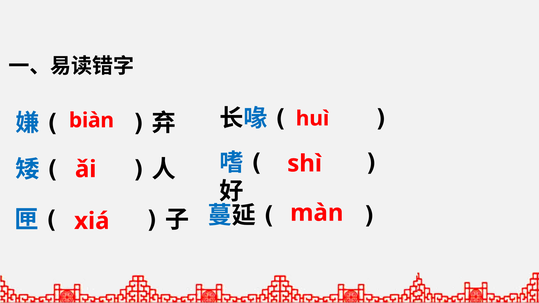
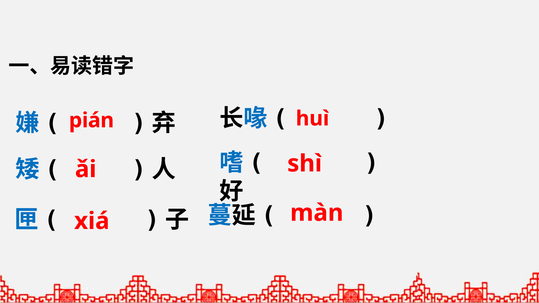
biàn: biàn -> pián
